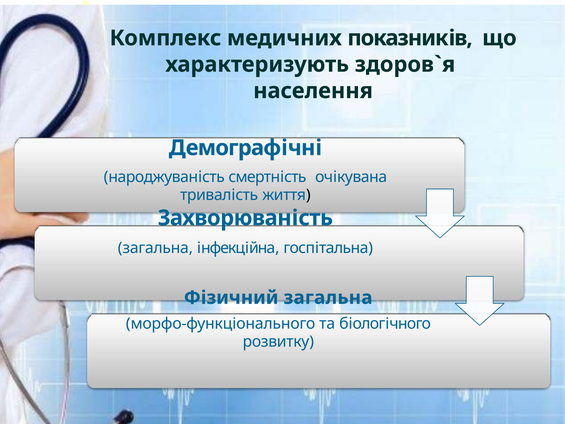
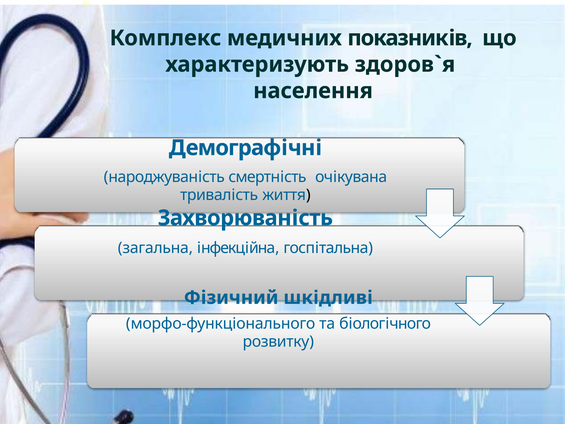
Фізичний загальна: загальна -> шкідливі
